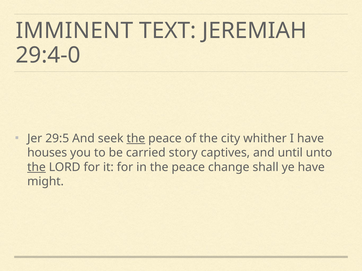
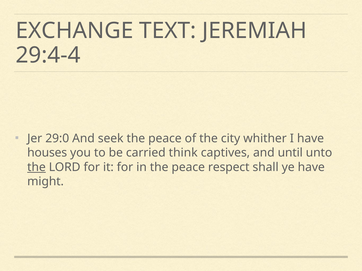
IMMINENT: IMMINENT -> EXCHANGE
29:4-0: 29:4-0 -> 29:4-4
29:5: 29:5 -> 29:0
the at (136, 139) underline: present -> none
story: story -> think
change: change -> respect
